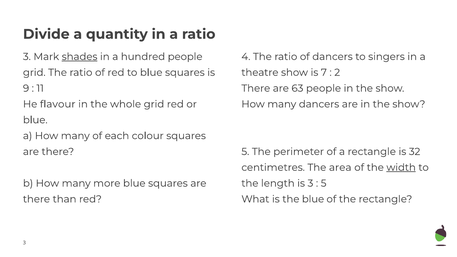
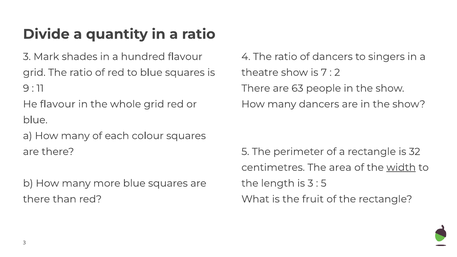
shades underline: present -> none
hundred people: people -> flavour
the blue: blue -> fruit
